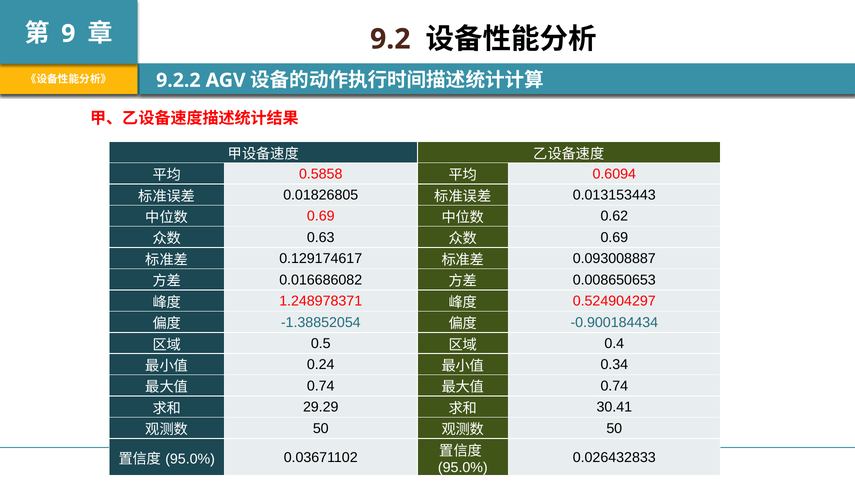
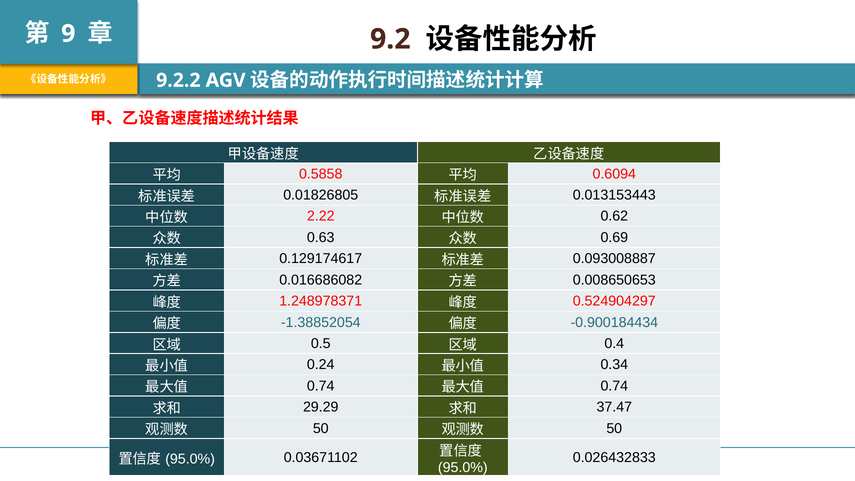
0.69 at (321, 216): 0.69 -> 2.22
30.41: 30.41 -> 37.47
